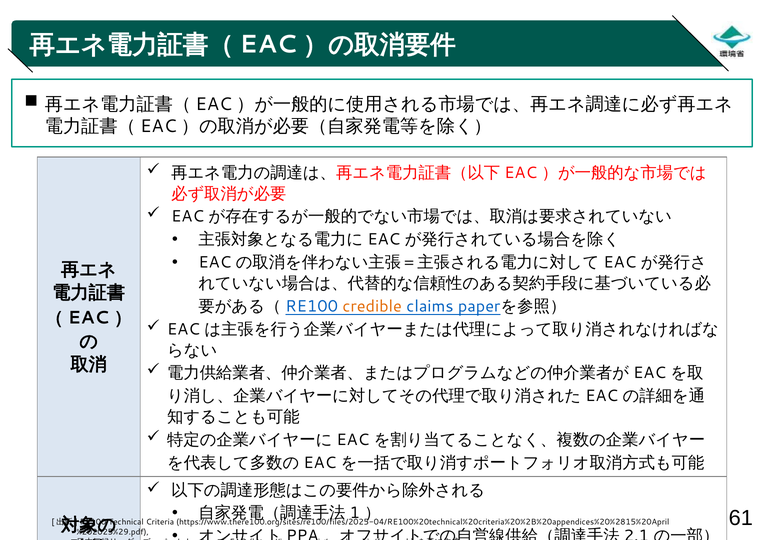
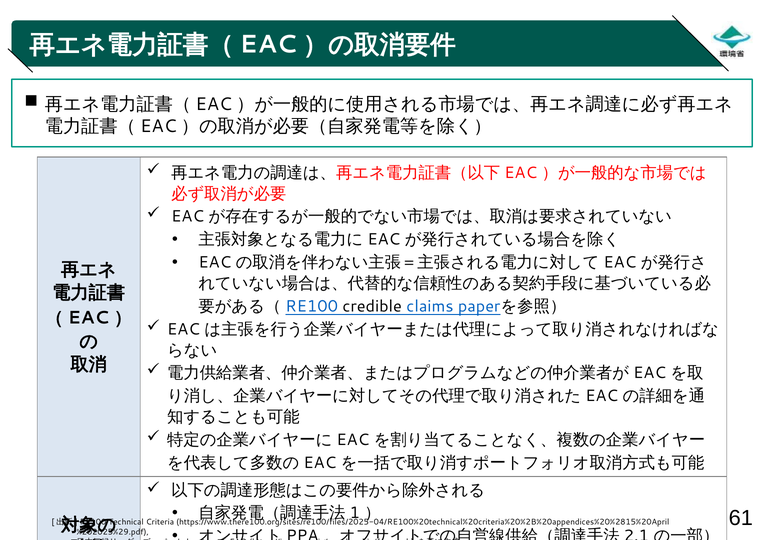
credible colour: orange -> black
